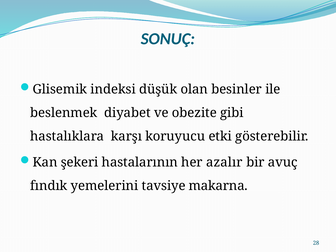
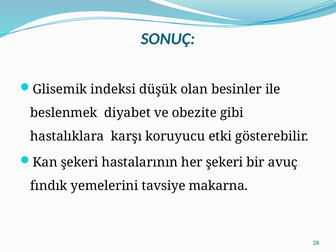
her azalır: azalır -> şekeri
